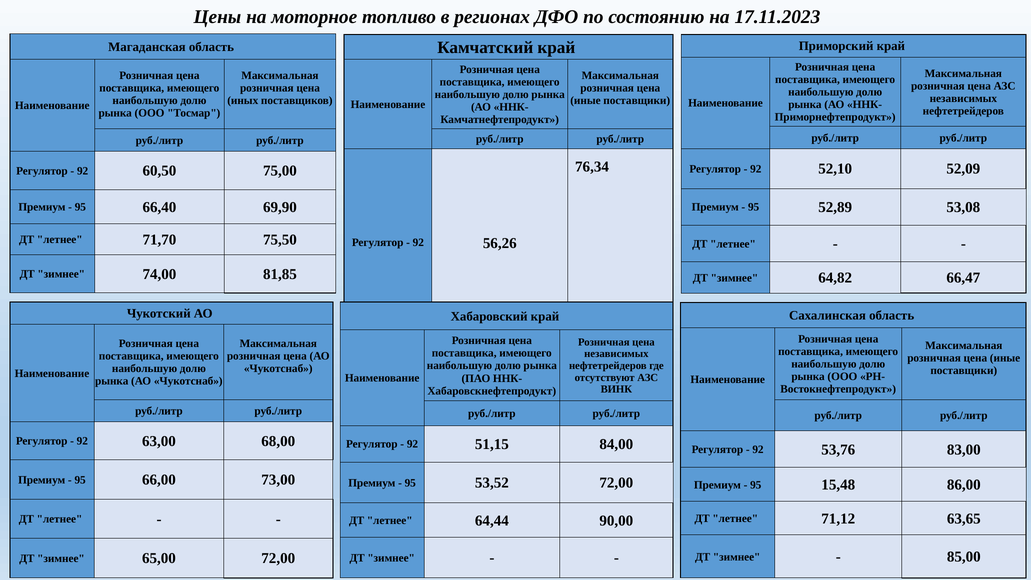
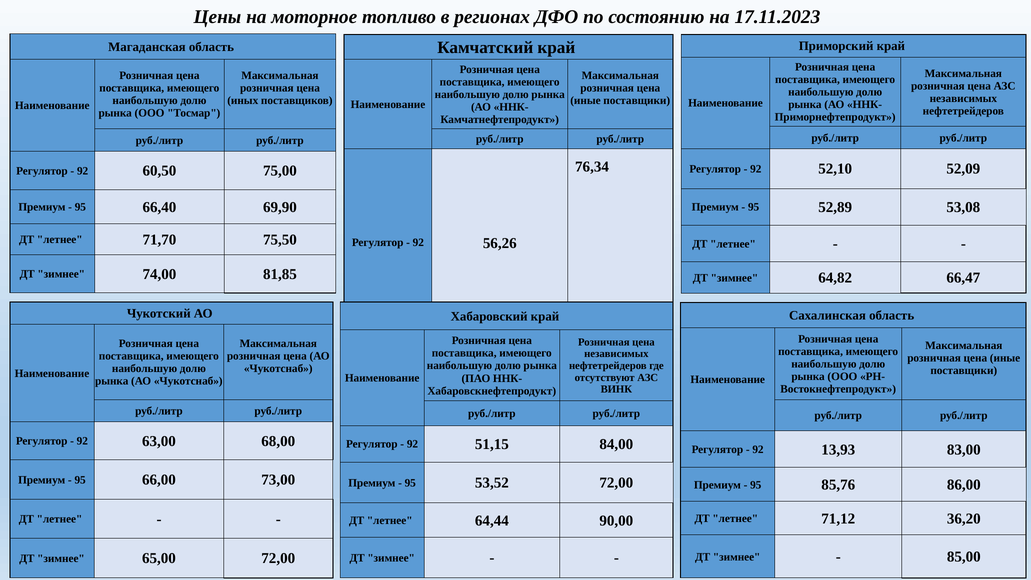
53,76: 53,76 -> 13,93
15,48: 15,48 -> 85,76
63,65: 63,65 -> 36,20
